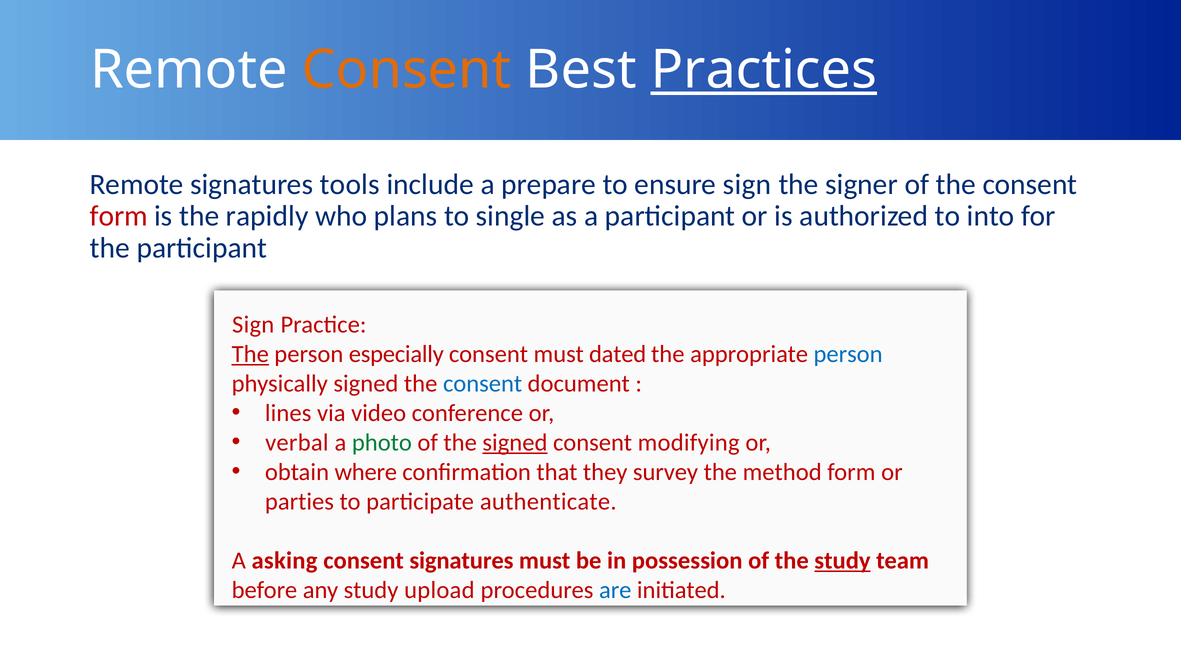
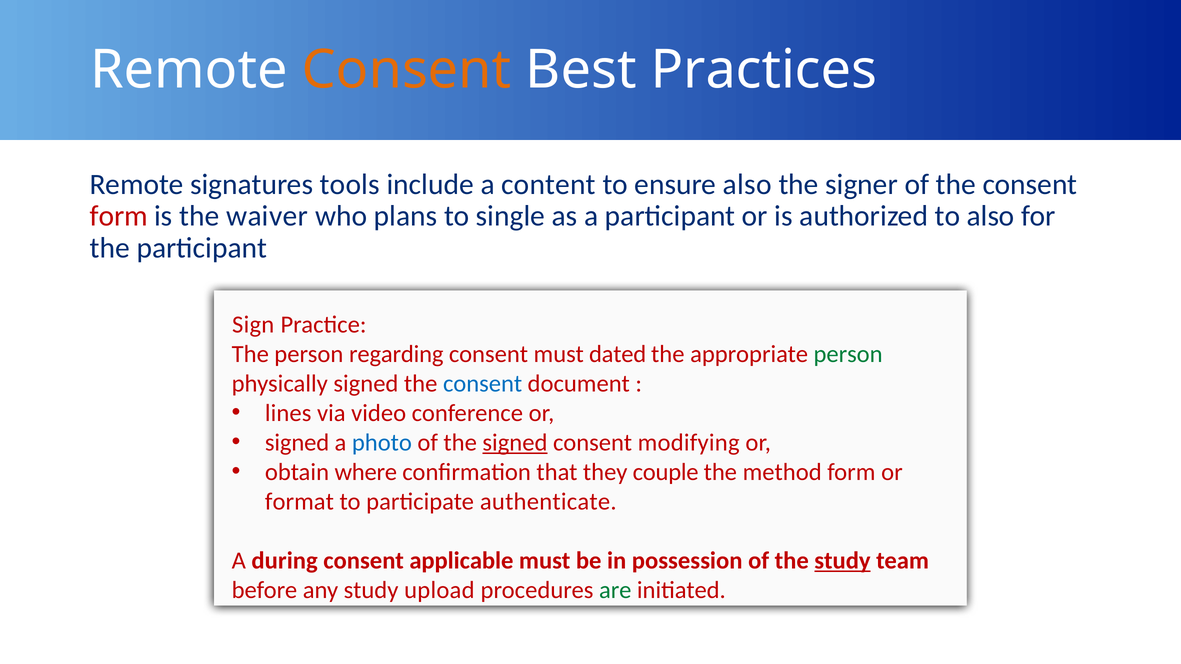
Practices underline: present -> none
prepare: prepare -> content
ensure sign: sign -> also
rapidly: rapidly -> waiver
to into: into -> also
The at (250, 354) underline: present -> none
especially: especially -> regarding
person at (848, 354) colour: blue -> green
verbal at (297, 443): verbal -> signed
photo colour: green -> blue
survey: survey -> couple
parties: parties -> format
asking: asking -> during
consent signatures: signatures -> applicable
are colour: blue -> green
